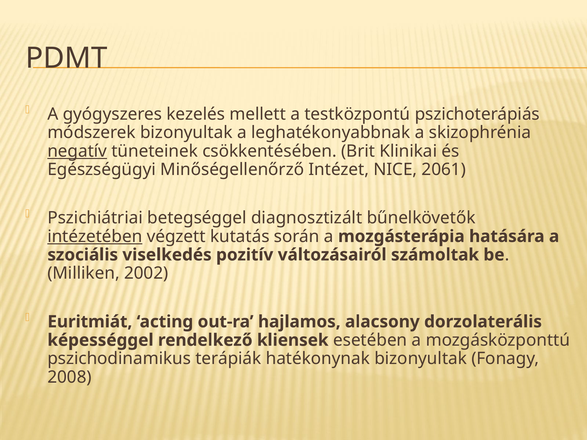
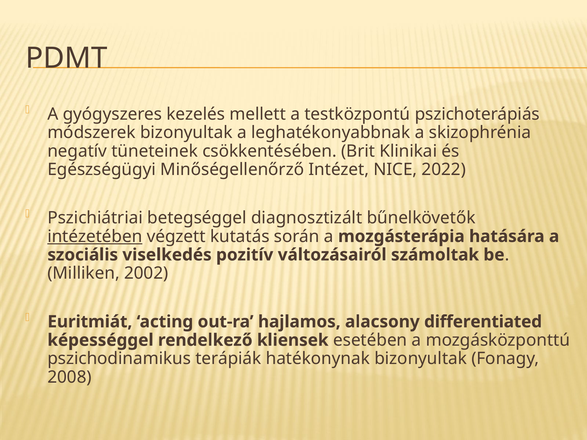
negatív underline: present -> none
2061: 2061 -> 2022
dorzolaterális: dorzolaterális -> differentiated
